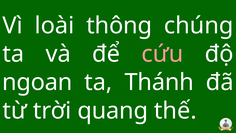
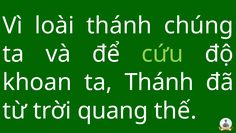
loài thông: thông -> thánh
cứu colour: pink -> light green
ngoan: ngoan -> khoan
